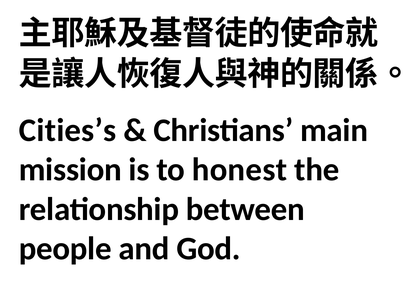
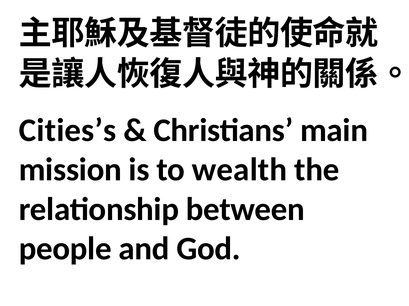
honest: honest -> wealth
